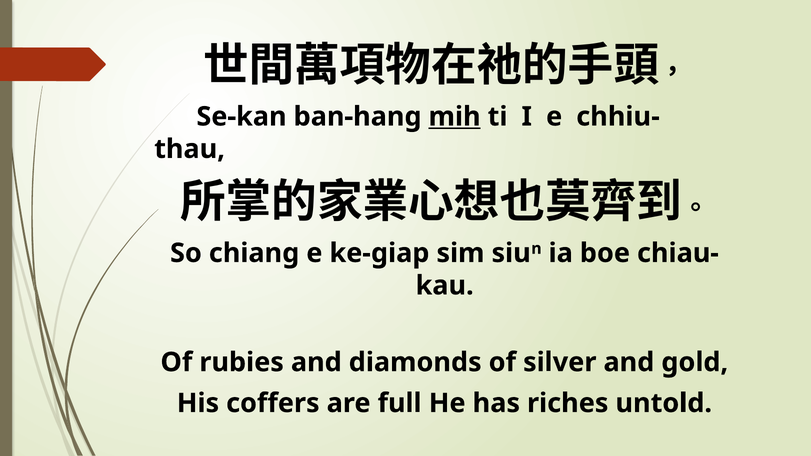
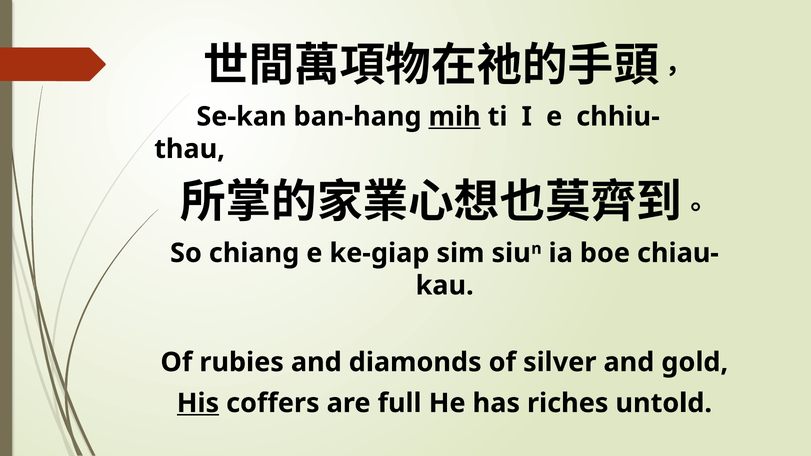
His underline: none -> present
